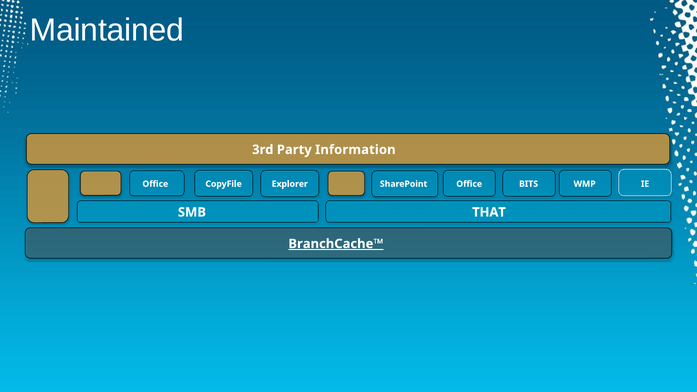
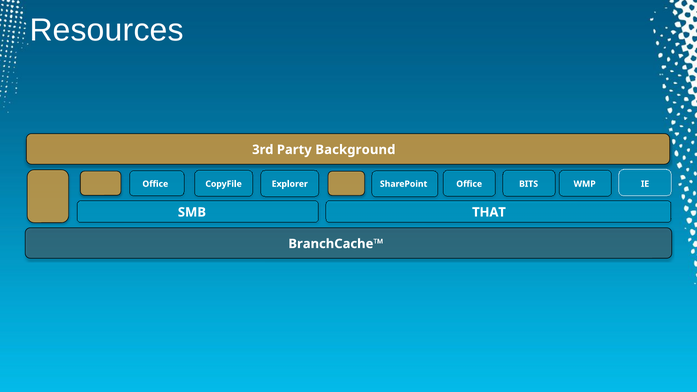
Maintained: Maintained -> Resources
Information: Information -> Background
BranchCache™ underline: present -> none
